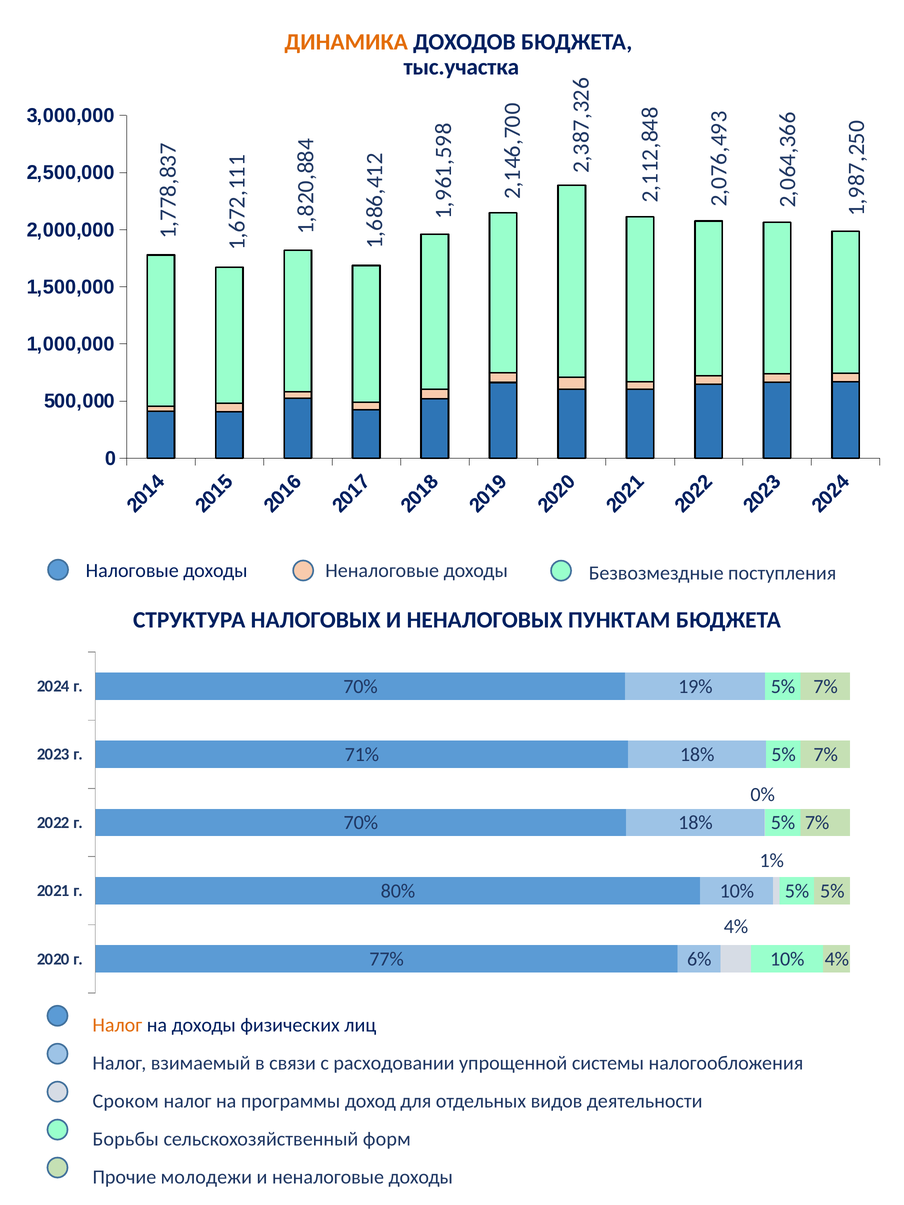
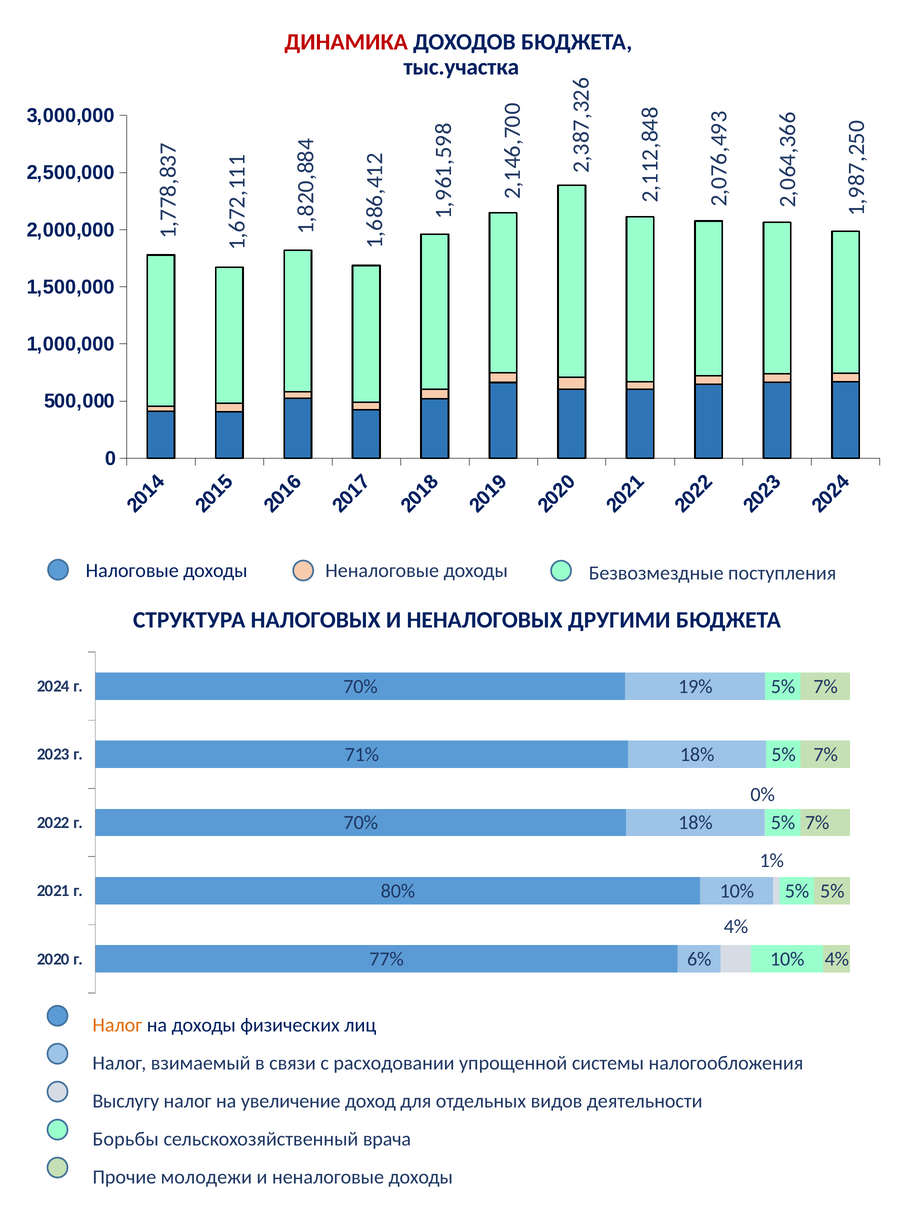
ДИНАМИКА colour: orange -> red
ПУНКТАМ: ПУНКТАМ -> ДРУГИМИ
Сроком: Сроком -> Выслугу
программы: программы -> увеличение
форм: форм -> врача
